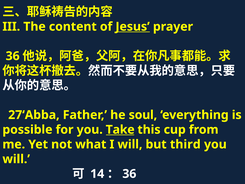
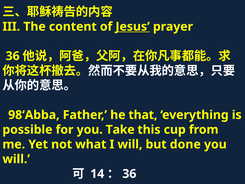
27‘Abba: 27‘Abba -> 98‘Abba
soul: soul -> that
Take underline: present -> none
third: third -> done
